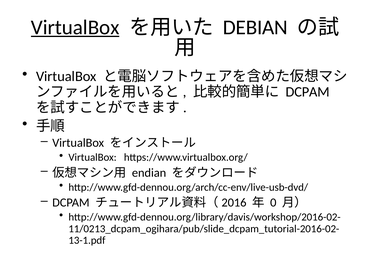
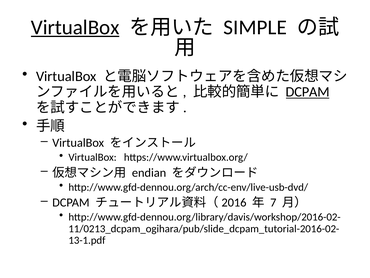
DEBIAN: DEBIAN -> SIMPLE
DCPAM at (308, 92) underline: none -> present
0: 0 -> 7
